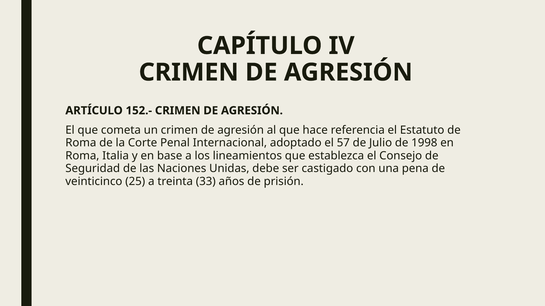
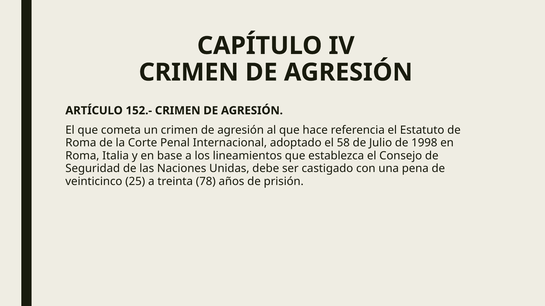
57: 57 -> 58
33: 33 -> 78
